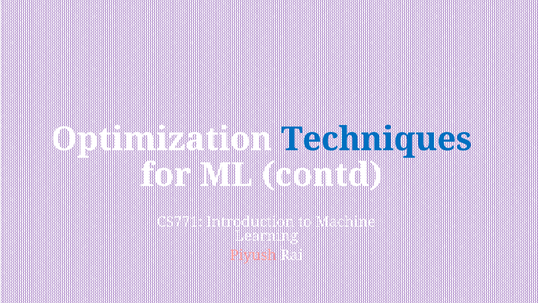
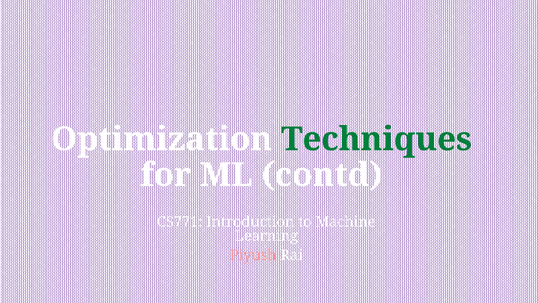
Techniques colour: blue -> green
